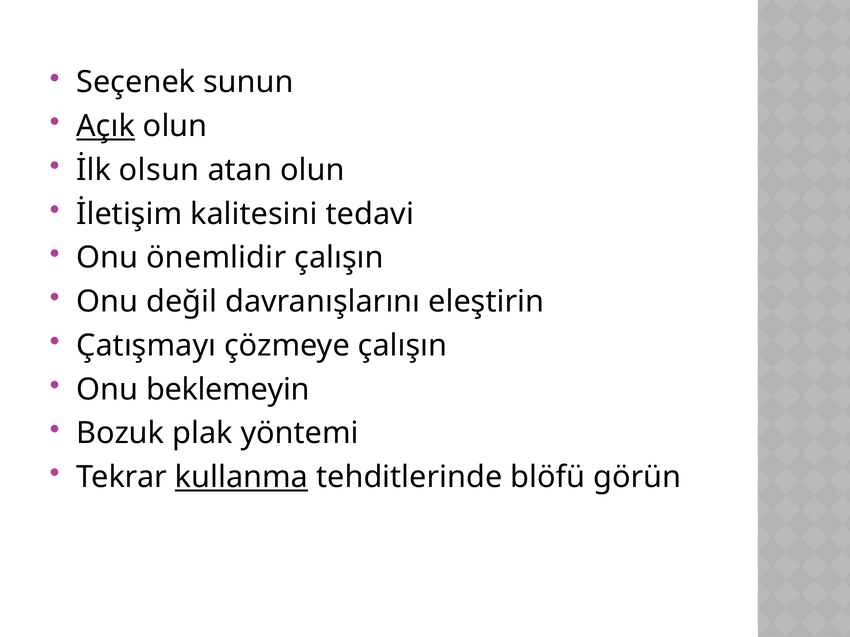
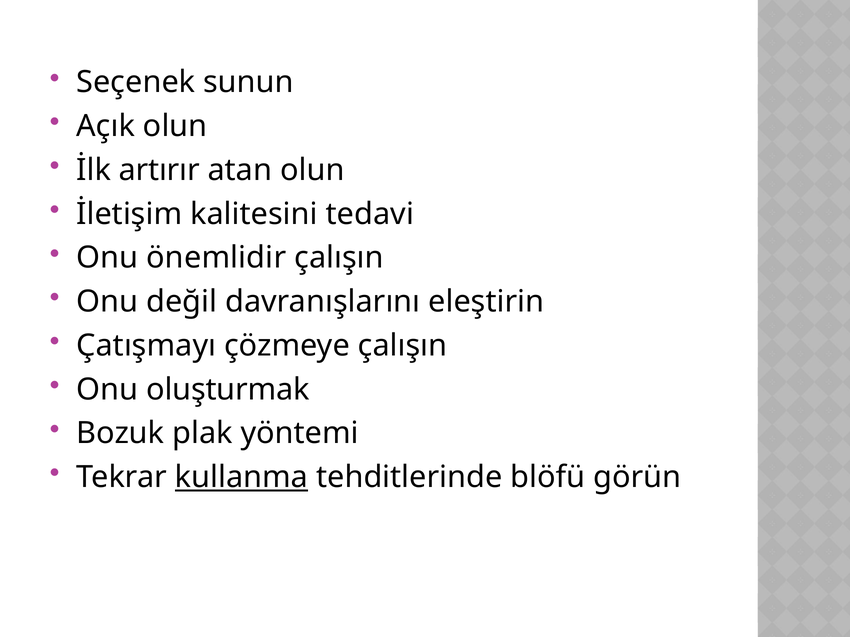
Açık underline: present -> none
olsun: olsun -> artırır
beklemeyin: beklemeyin -> oluşturmak
